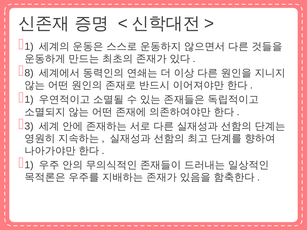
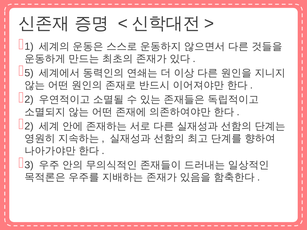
8: 8 -> 5
1 at (29, 100): 1 -> 2
3 at (29, 126): 3 -> 2
1 at (29, 165): 1 -> 3
